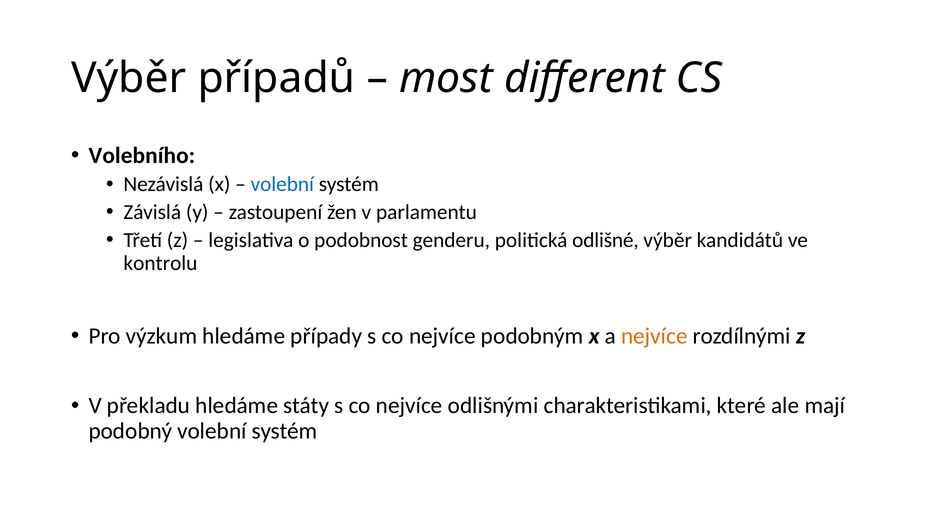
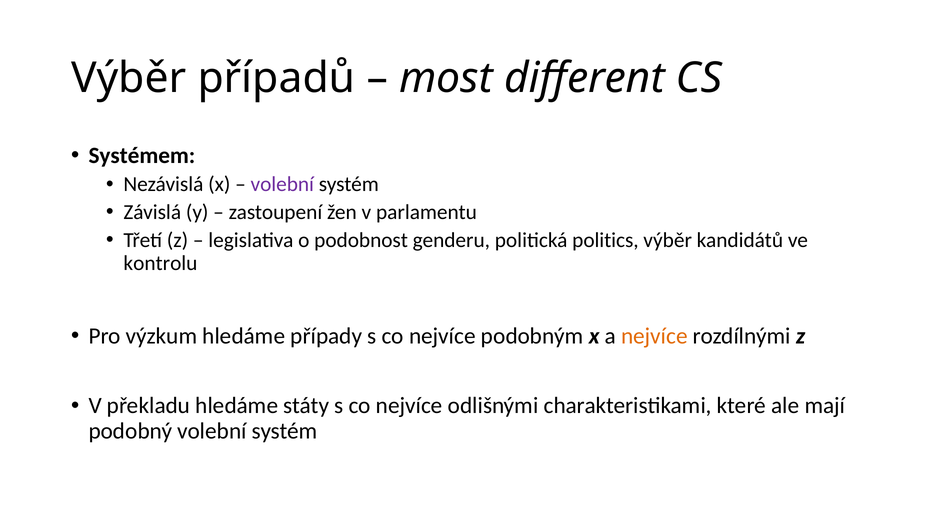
Volebního: Volebního -> Systémem
volební at (282, 184) colour: blue -> purple
odlišné: odlišné -> politics
